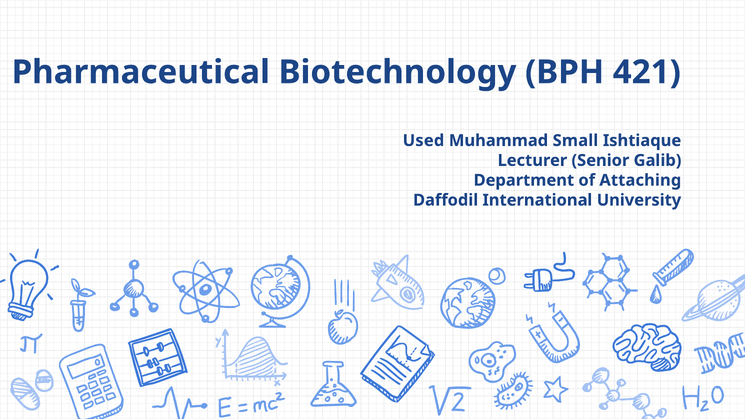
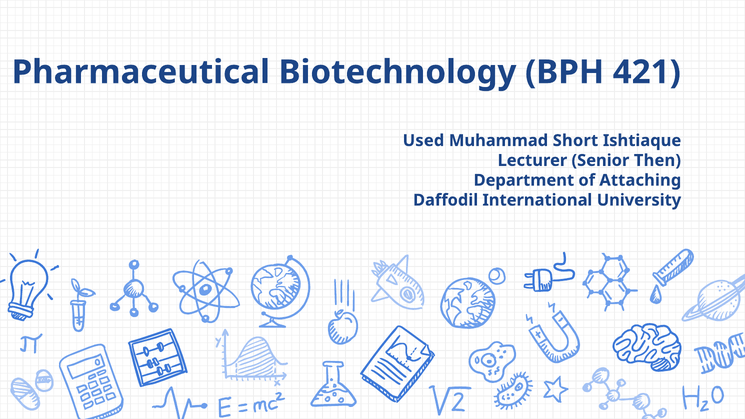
Small: Small -> Short
Galib: Galib -> Then
